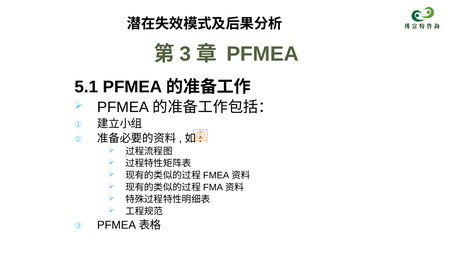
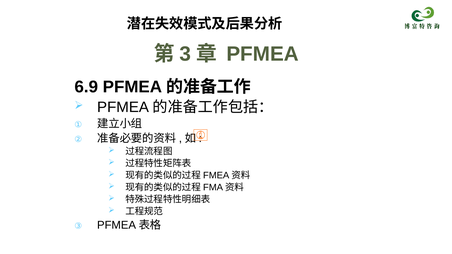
5.1: 5.1 -> 6.9
